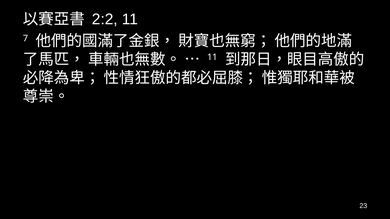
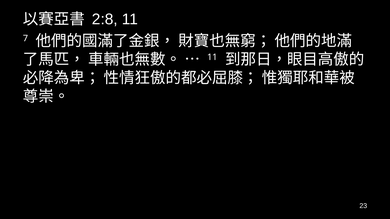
2:2: 2:2 -> 2:8
